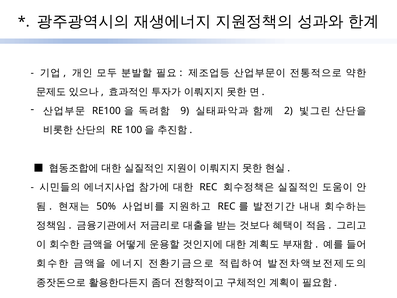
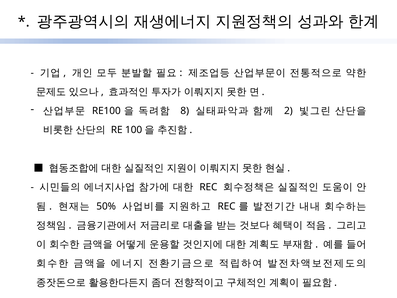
9: 9 -> 8
